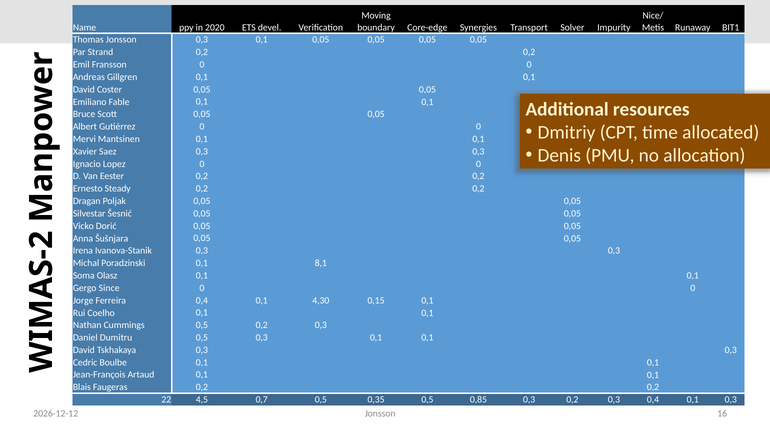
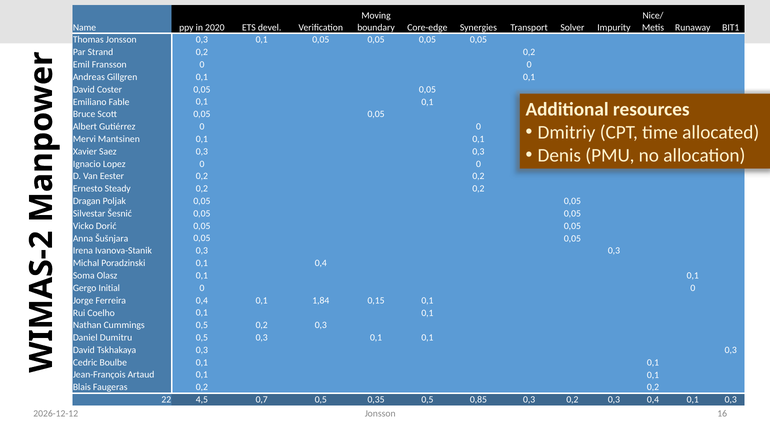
0,1 8,1: 8,1 -> 0,4
Since: Since -> Initial
4,30: 4,30 -> 1,84
